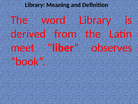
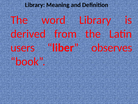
meet: meet -> users
